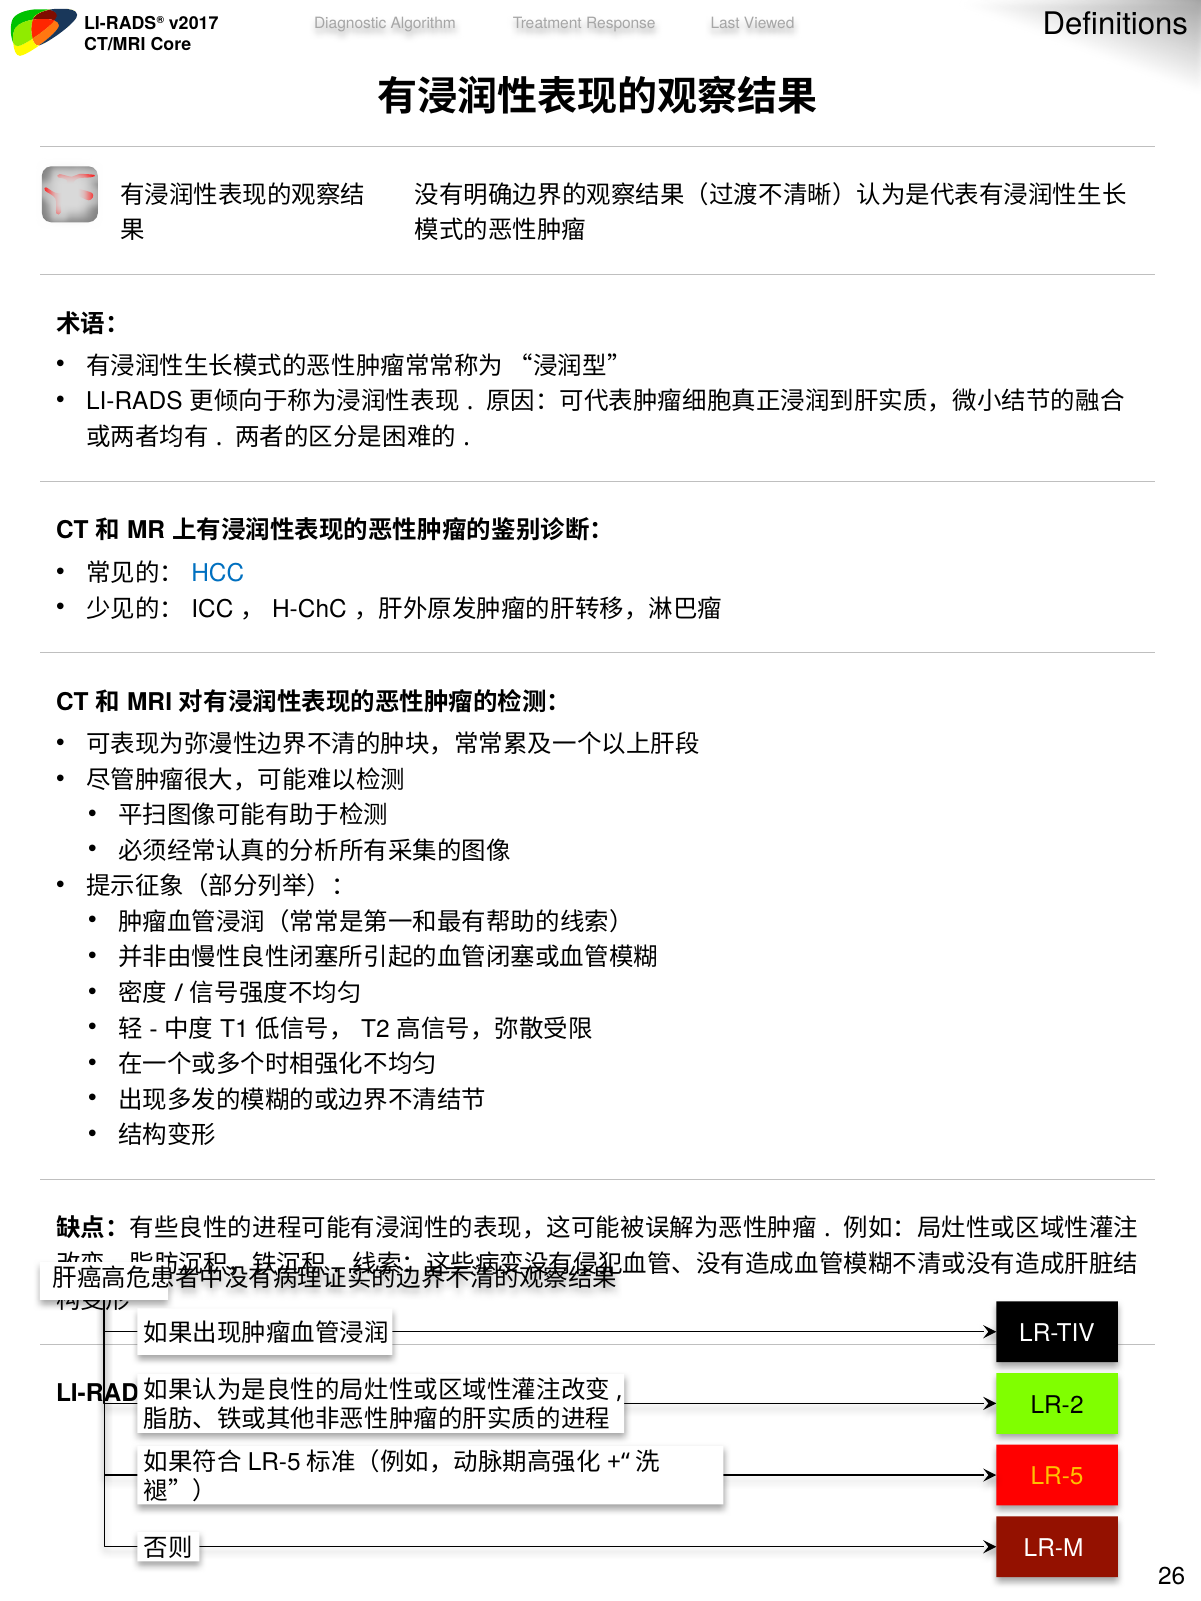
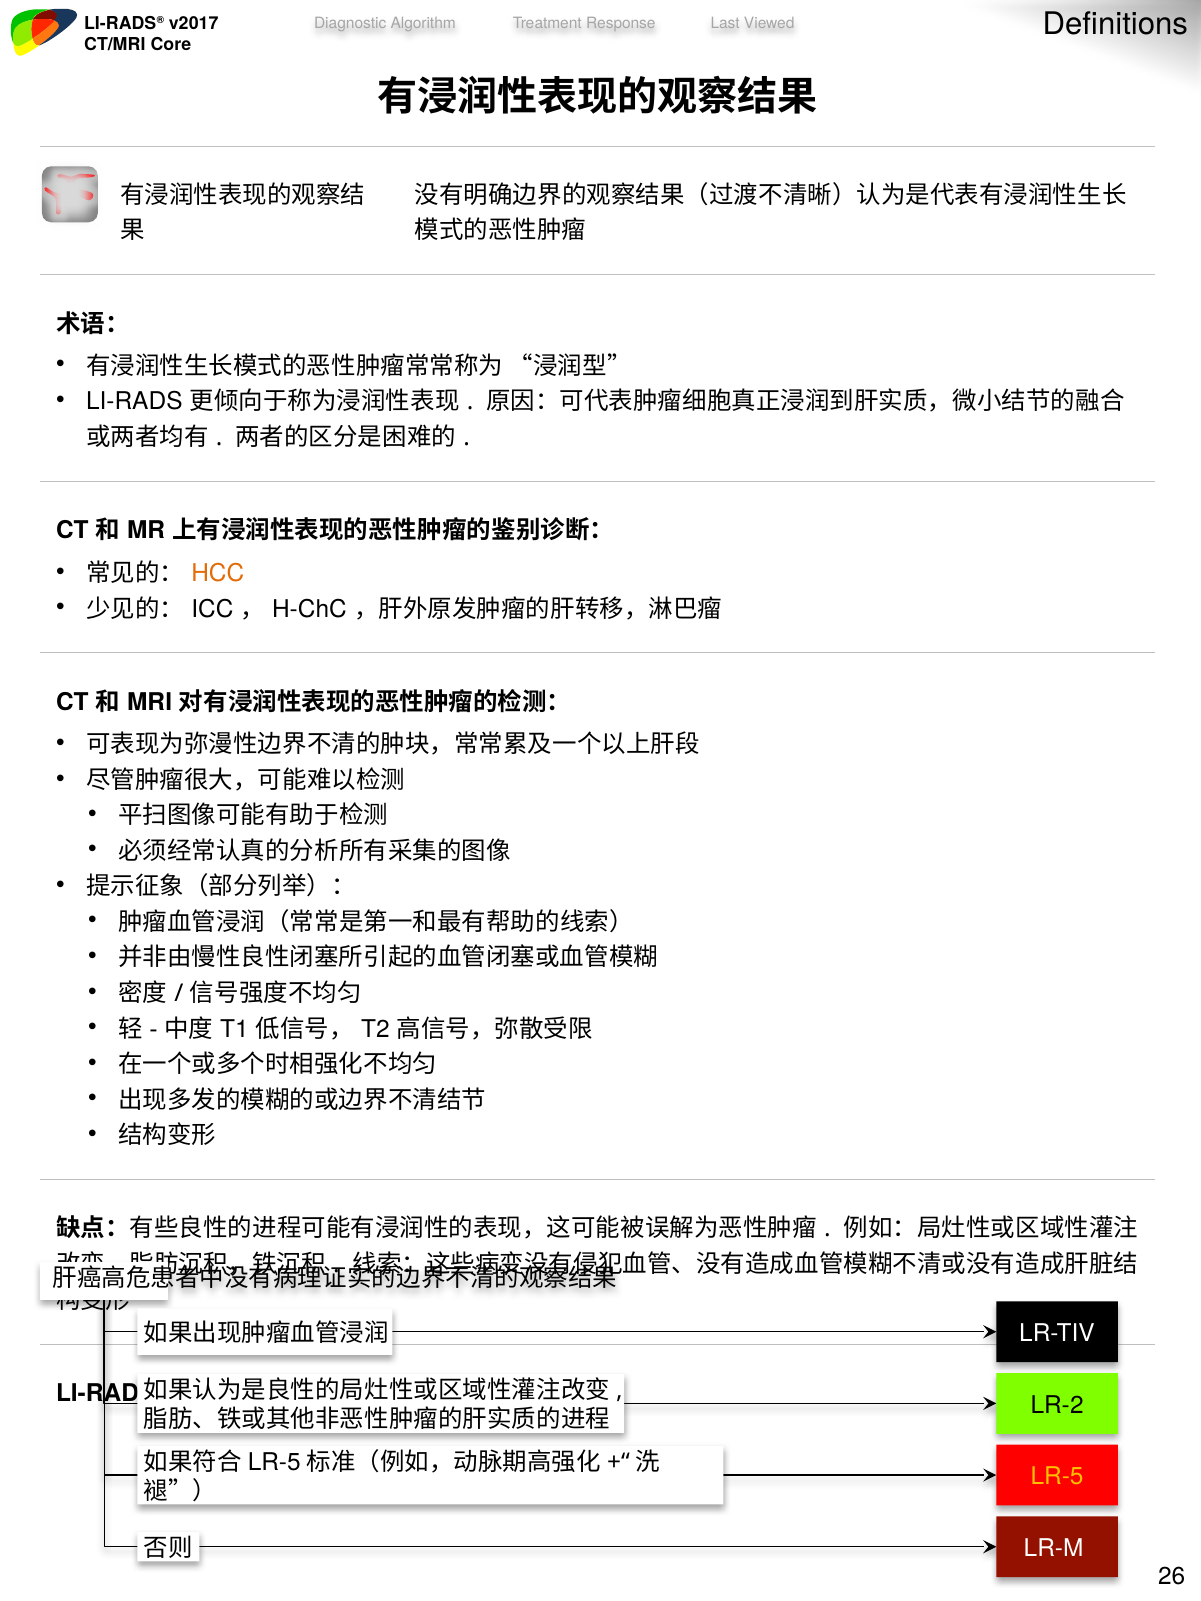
HCC colour: blue -> orange
